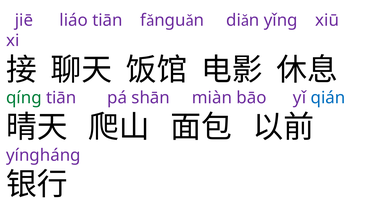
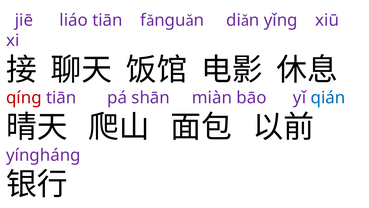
qíng colour: green -> red
